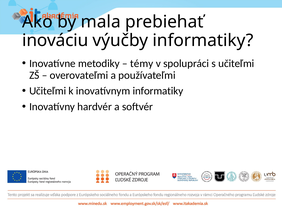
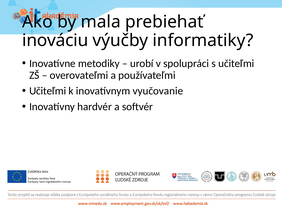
témy: témy -> urobí
inovatívnym informatiky: informatiky -> vyučovanie
